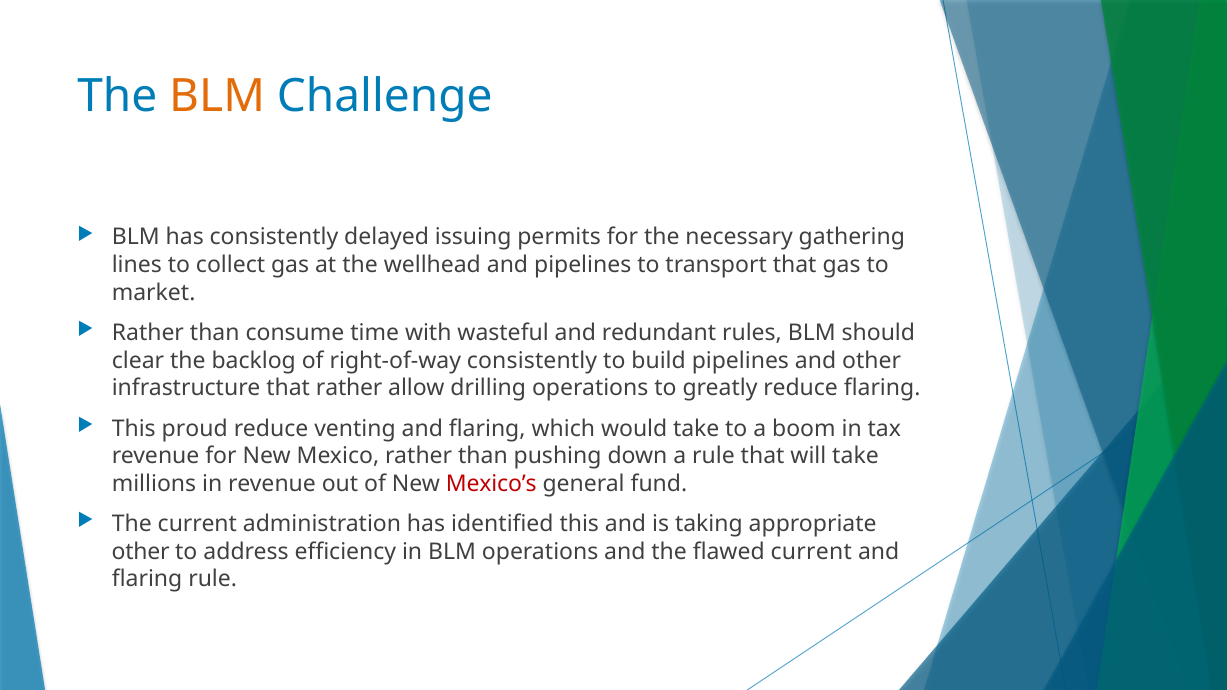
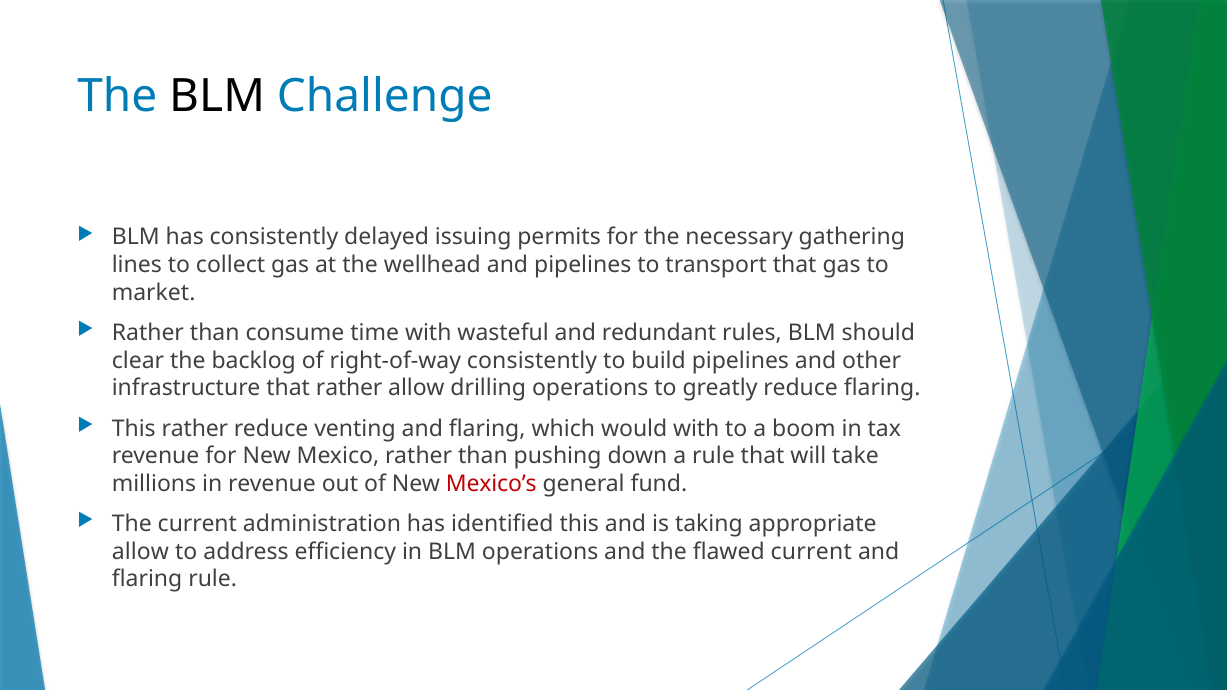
BLM at (217, 97) colour: orange -> black
This proud: proud -> rather
would take: take -> with
other at (141, 552): other -> allow
